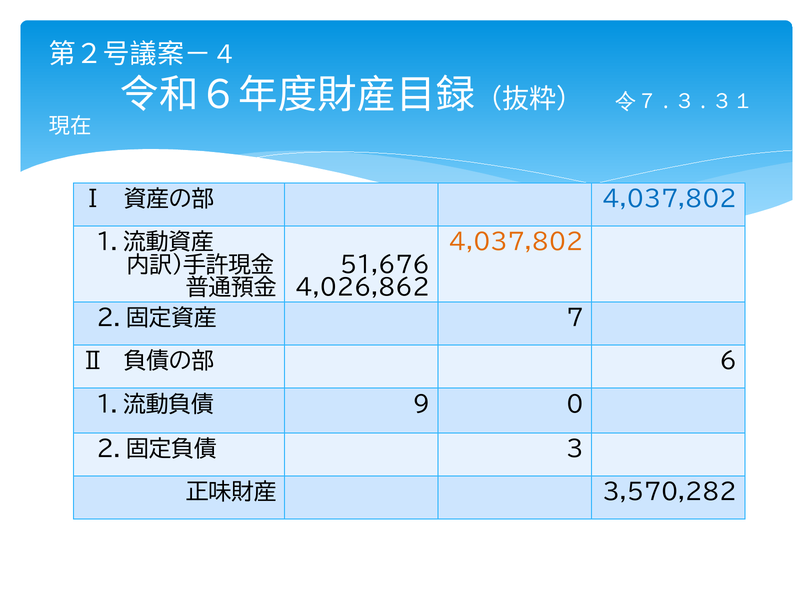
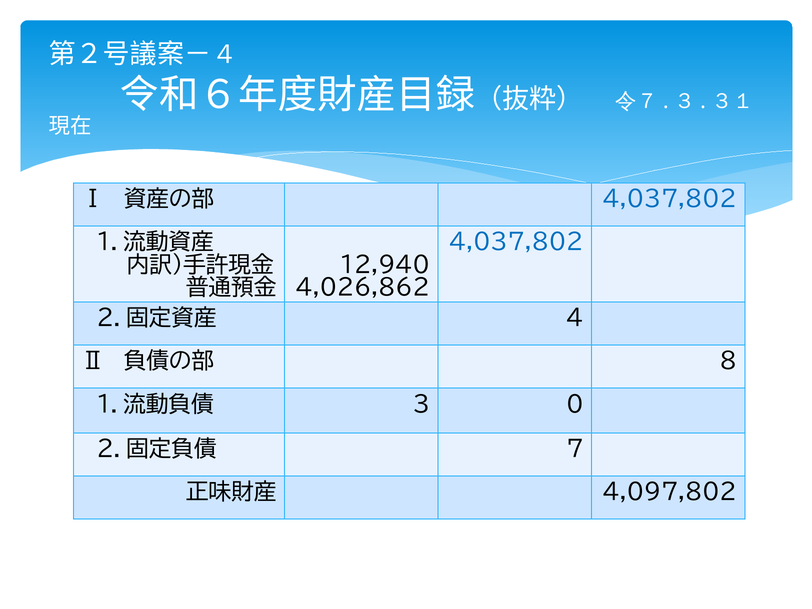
4,037,802 at (516, 243) colour: orange -> blue
51,676: 51,676 -> 12,940
7: 7 -> 4
6: 6 -> 8
9: 9 -> 3
3: 3 -> 7
3,570,282: 3,570,282 -> 4,097,802
